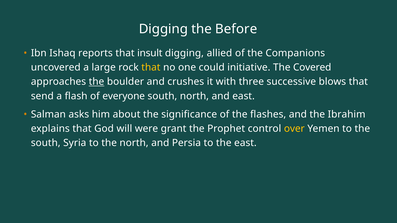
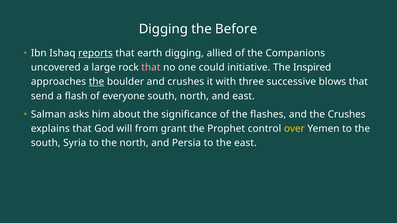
reports underline: none -> present
insult: insult -> earth
that at (151, 68) colour: yellow -> pink
Covered: Covered -> Inspired
the Ibrahim: Ibrahim -> Crushes
were: were -> from
